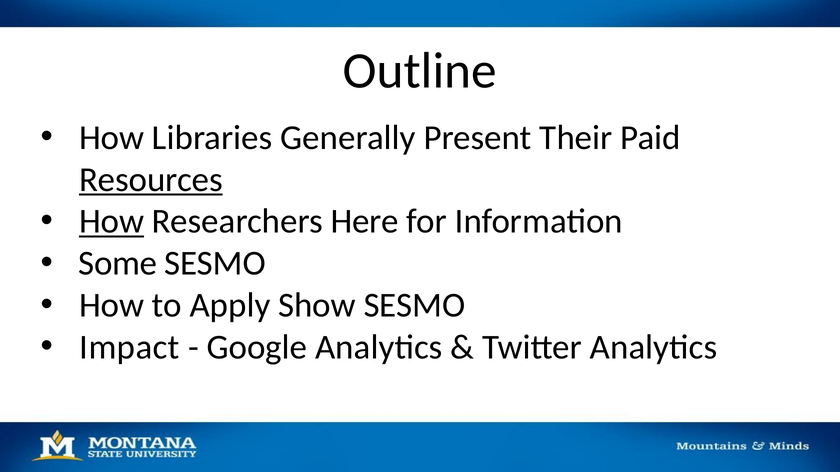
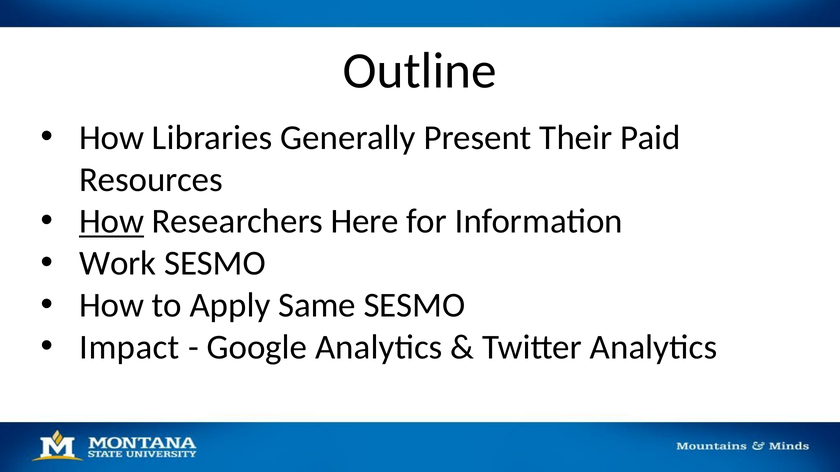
Resources underline: present -> none
Some: Some -> Work
Show: Show -> Same
